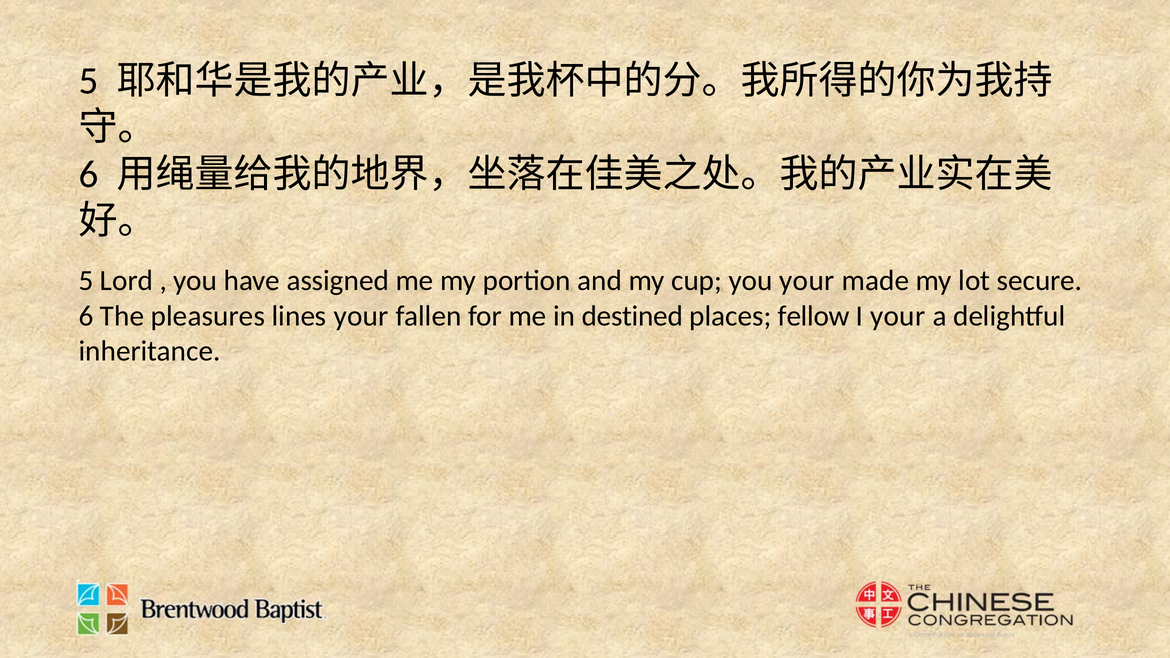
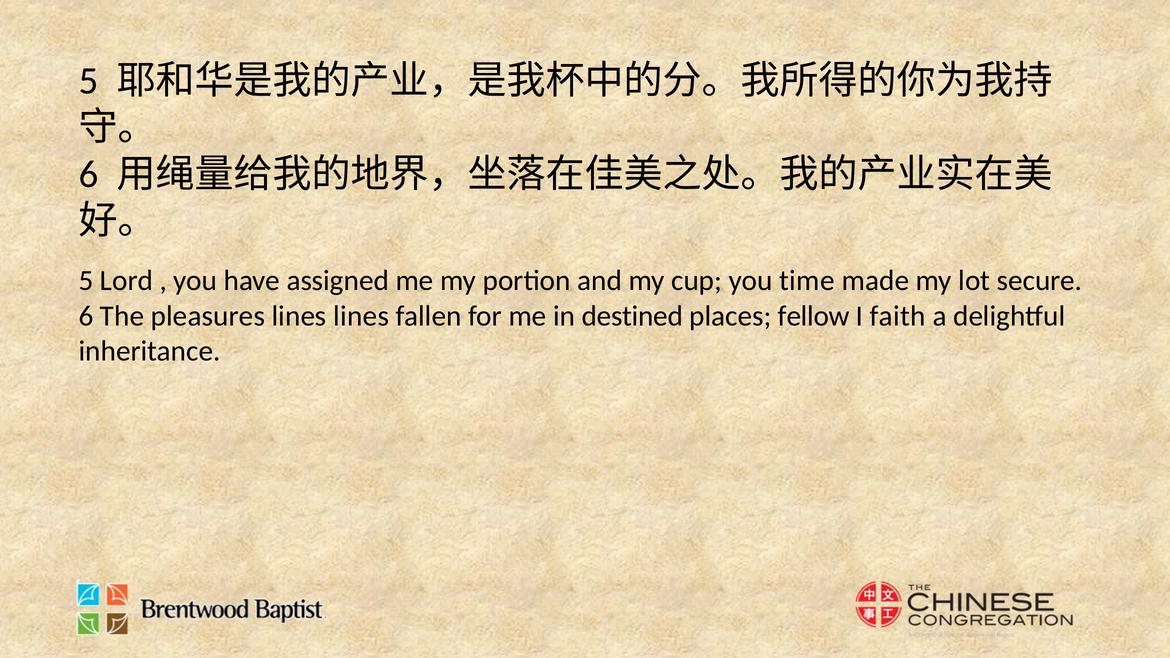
you your: your -> time
lines your: your -> lines
I your: your -> faith
